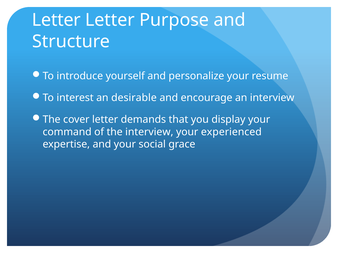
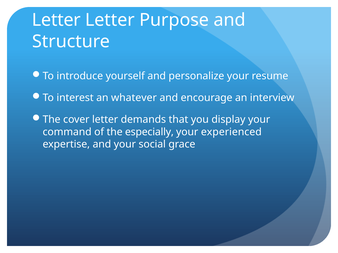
desirable: desirable -> whatever
the interview: interview -> especially
